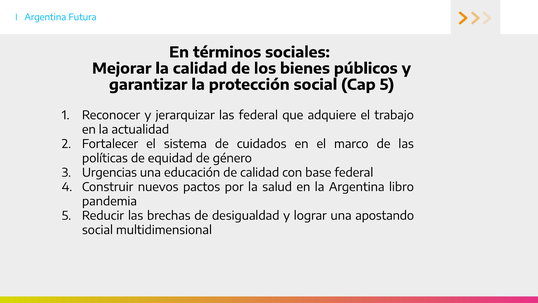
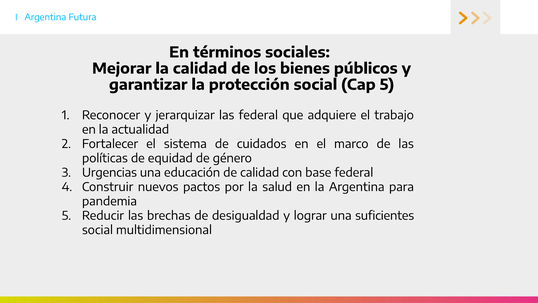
libro: libro -> para
apostando: apostando -> suficientes
